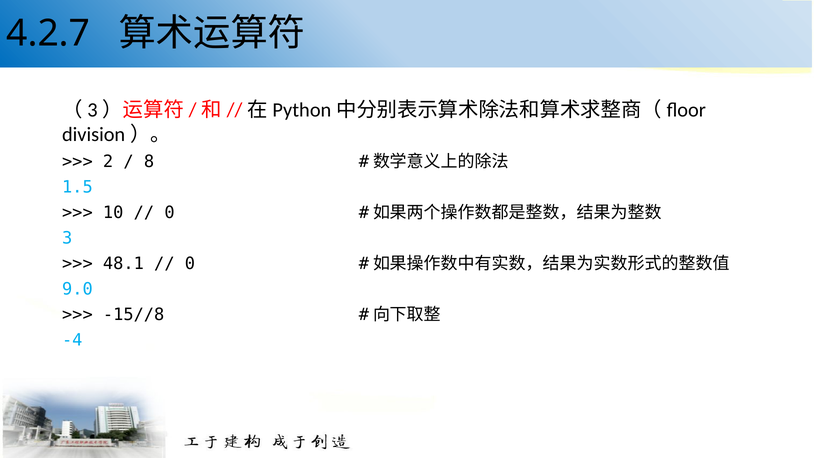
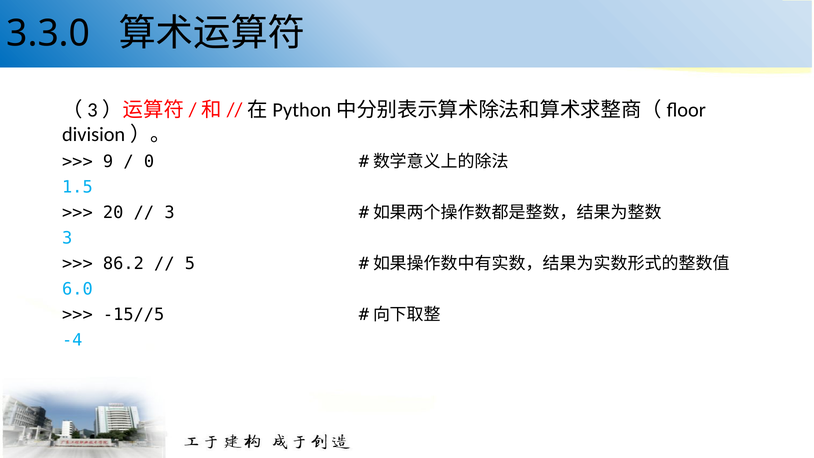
4.2.7: 4.2.7 -> 3.3.0
2: 2 -> 9
8: 8 -> 0
10: 10 -> 20
0 at (169, 213): 0 -> 3
48.1: 48.1 -> 86.2
0 at (190, 264): 0 -> 5
9.0: 9.0 -> 6.0
-15//8: -15//8 -> -15//5
